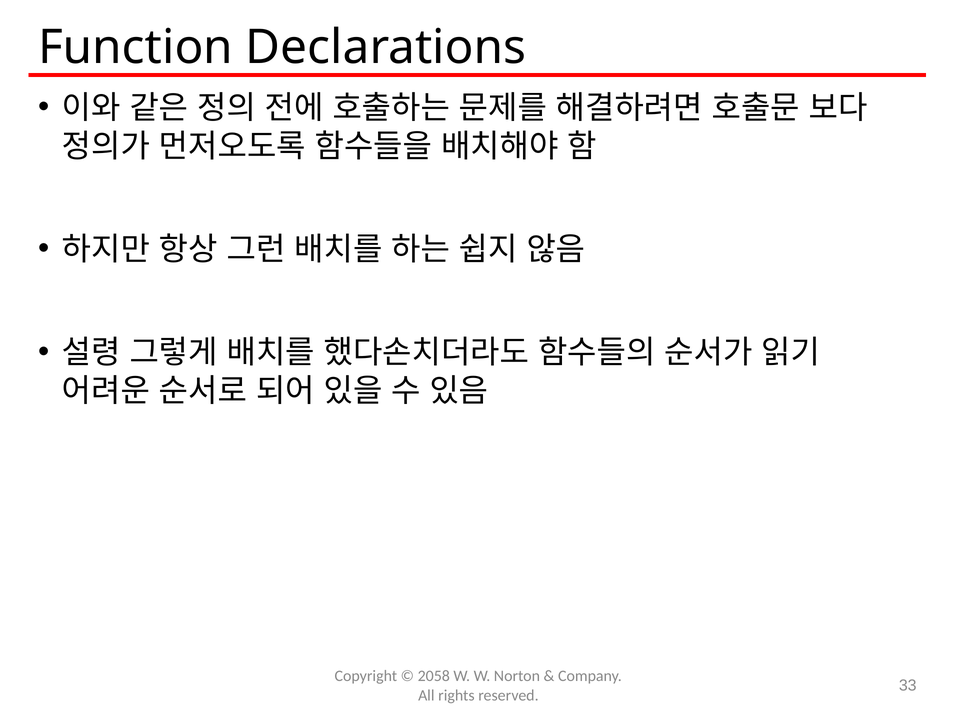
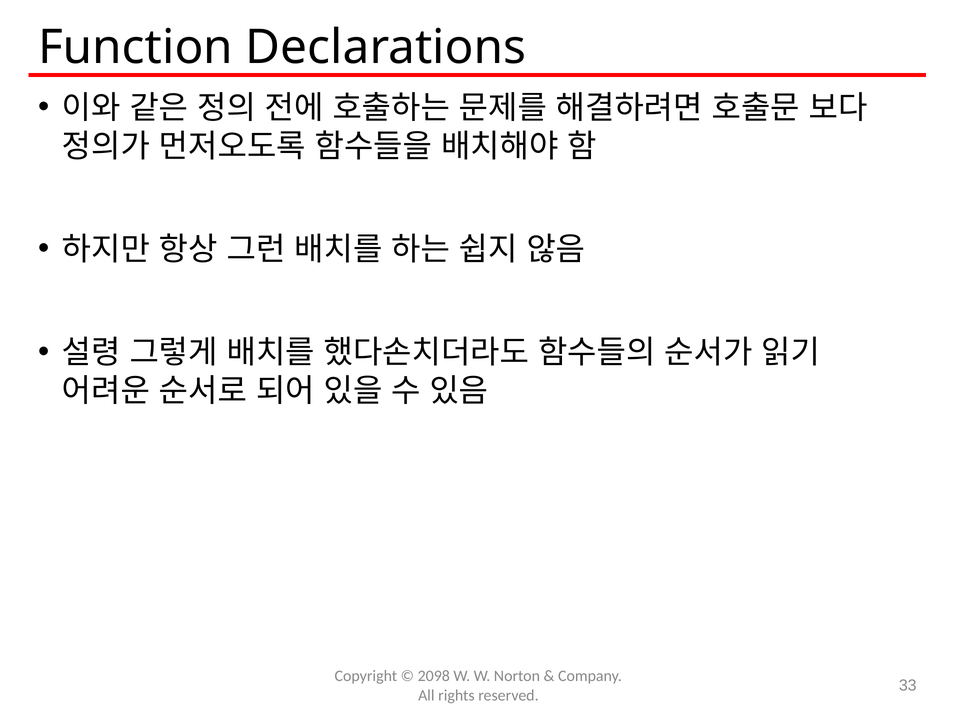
2058: 2058 -> 2098
